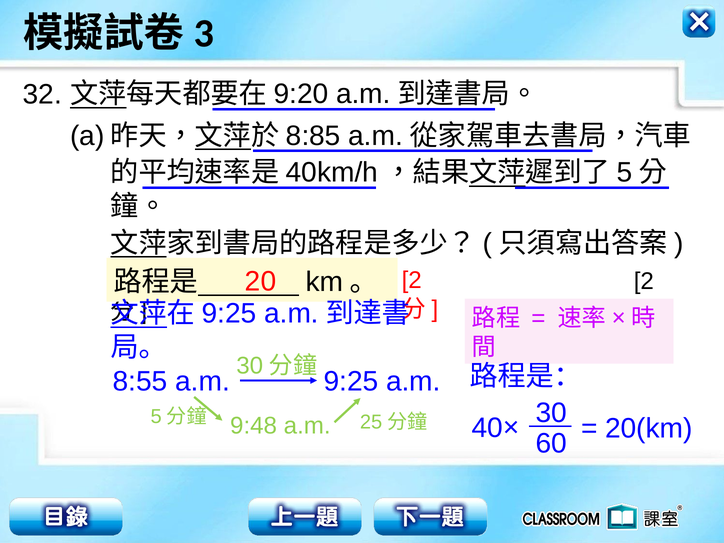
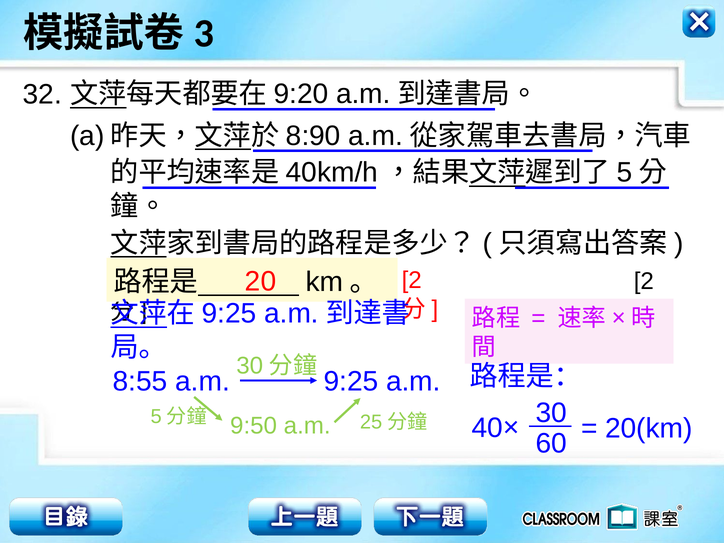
8:85: 8:85 -> 8:90
9:48: 9:48 -> 9:50
